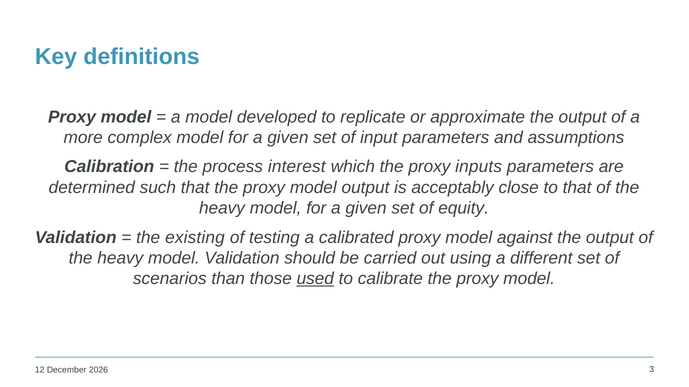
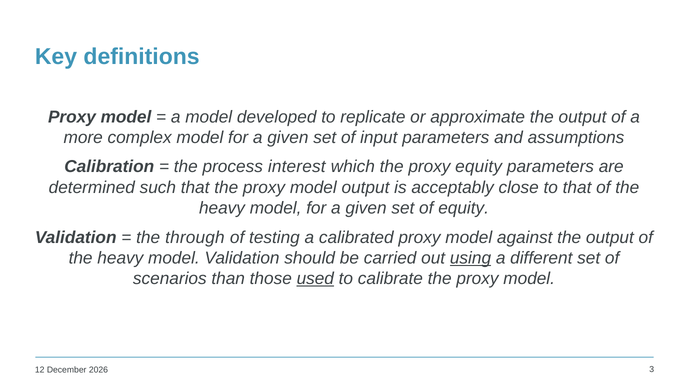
proxy inputs: inputs -> equity
existing: existing -> through
using underline: none -> present
